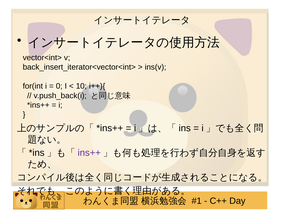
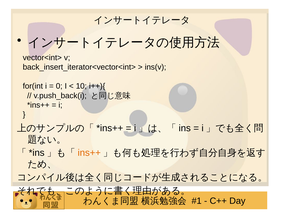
ins++ colour: purple -> orange
